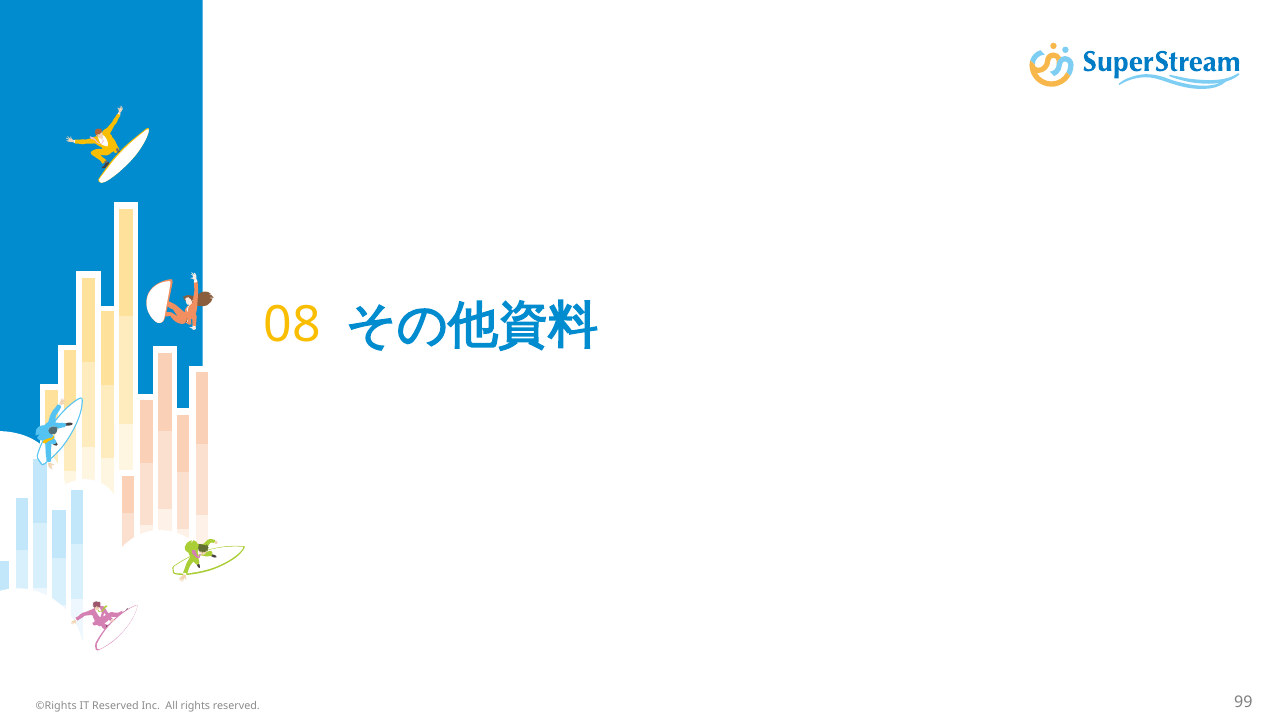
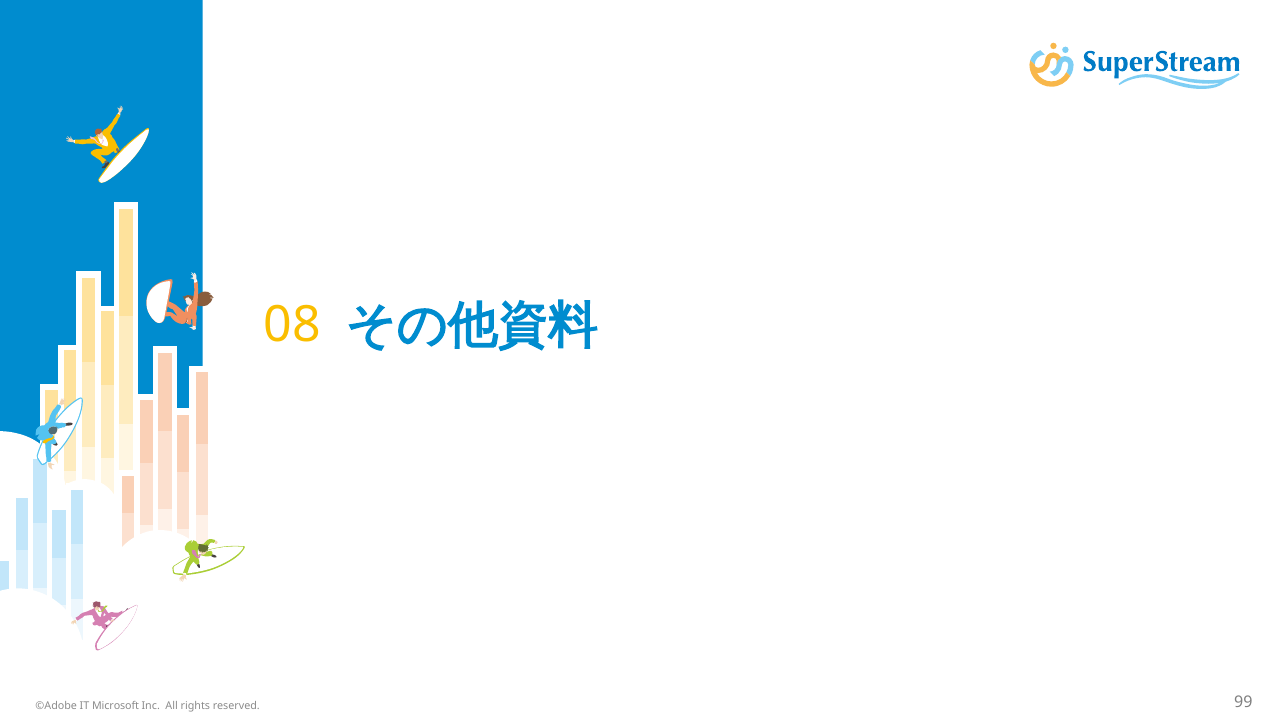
©Rights: ©Rights -> ©Adobe
IT Reserved: Reserved -> Microsoft
